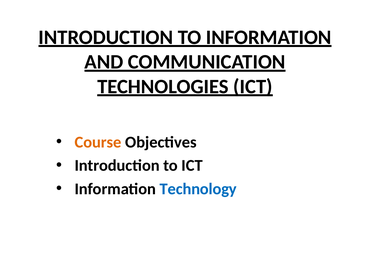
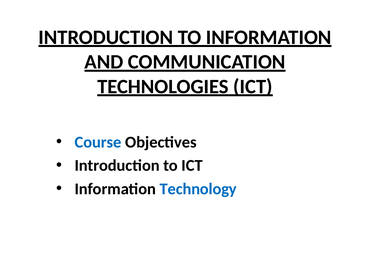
Course colour: orange -> blue
